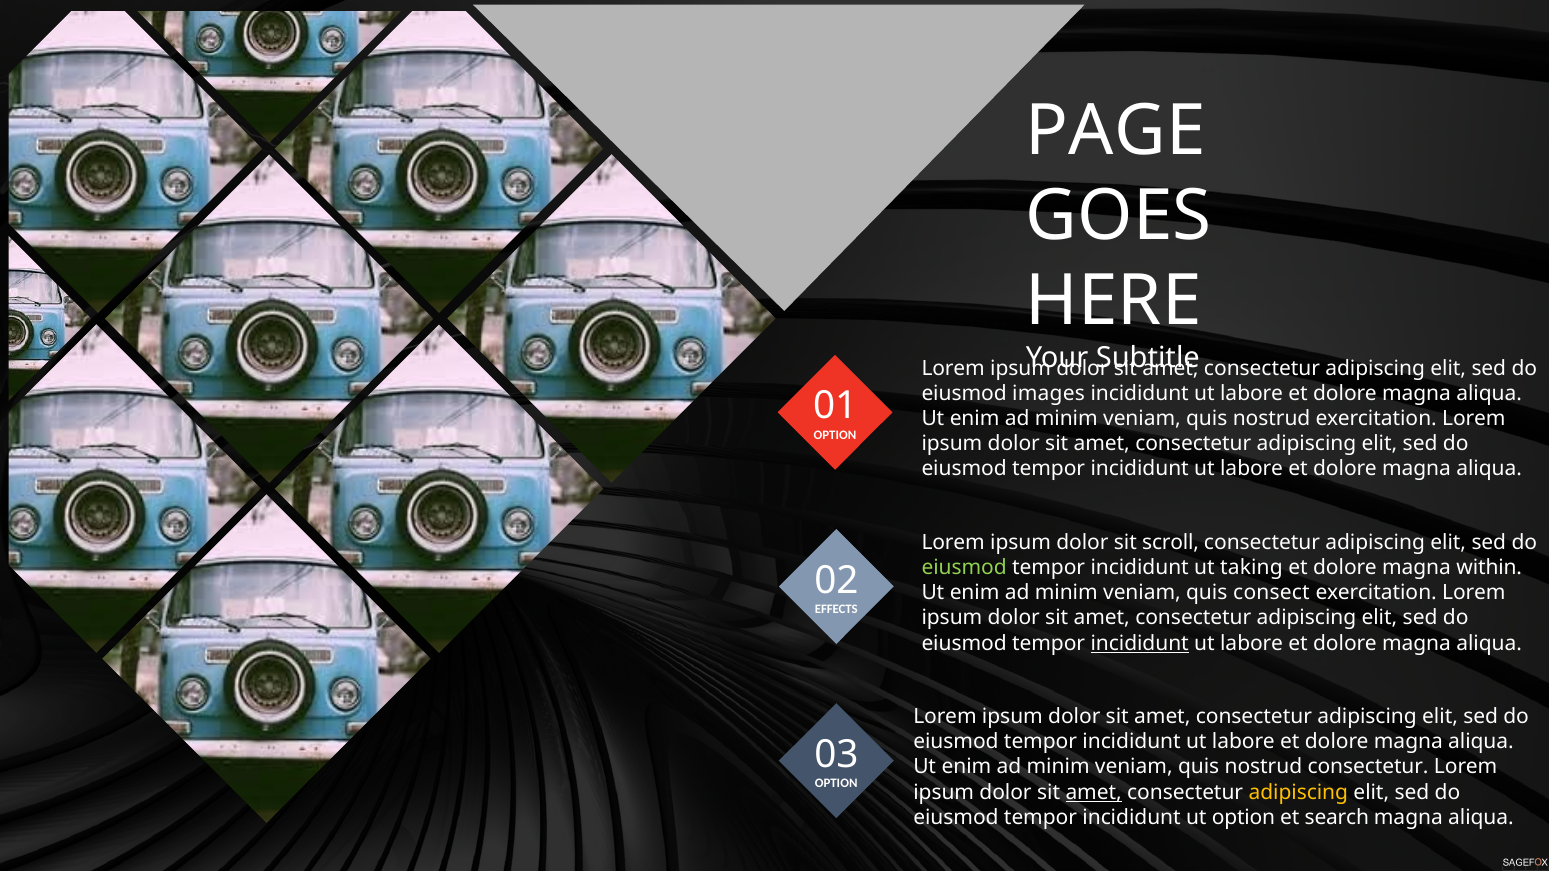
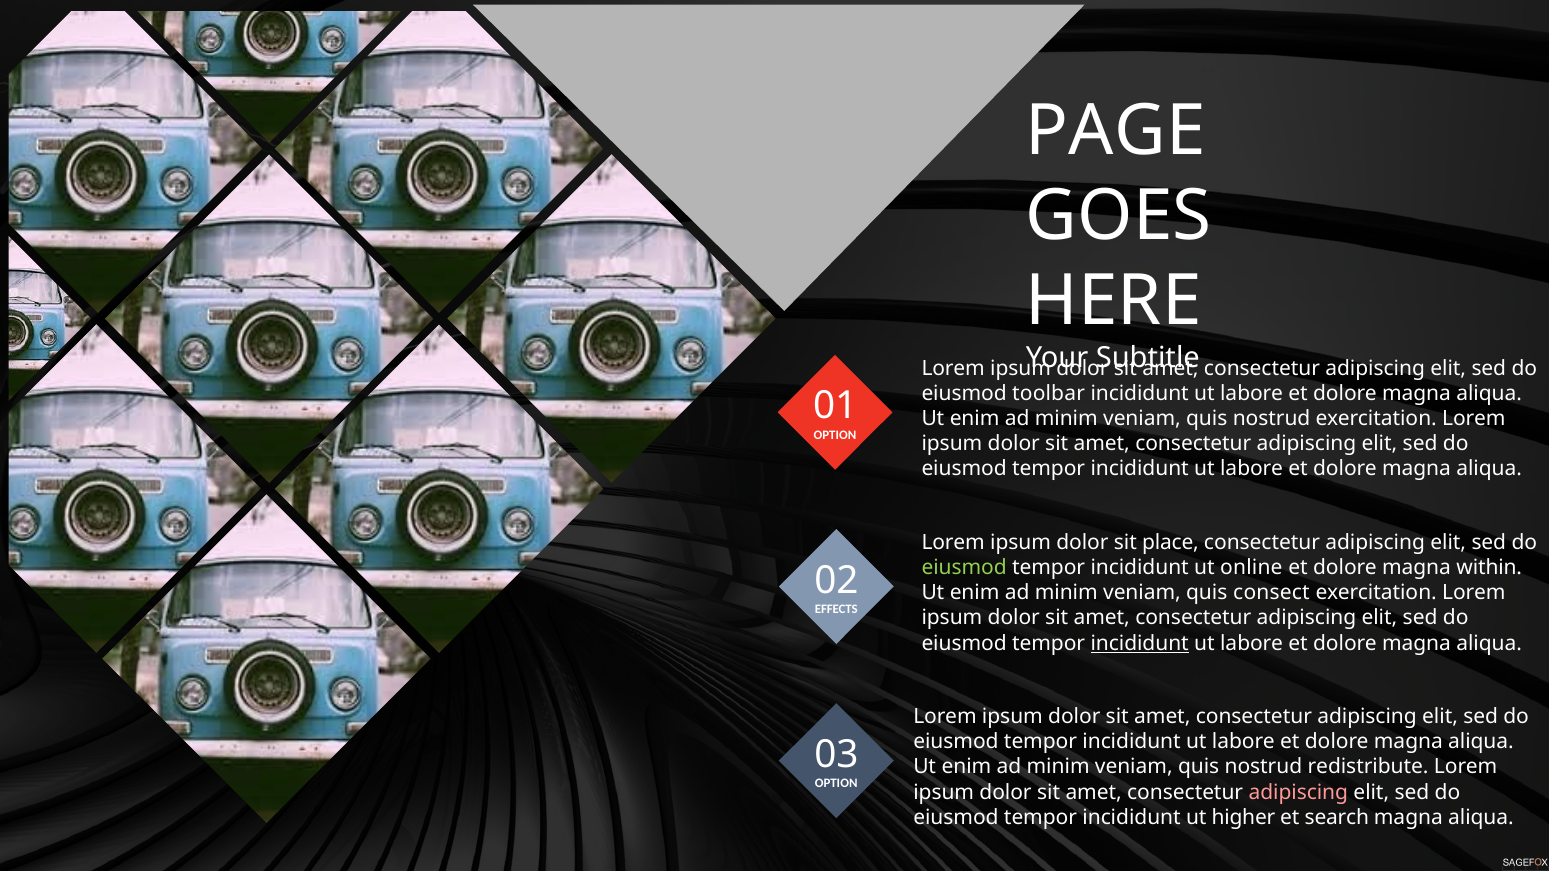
images: images -> toolbar
scroll: scroll -> place
taking: taking -> online
nostrud consectetur: consectetur -> redistribute
amet at (1094, 792) underline: present -> none
adipiscing at (1298, 792) colour: yellow -> pink
ut option: option -> higher
